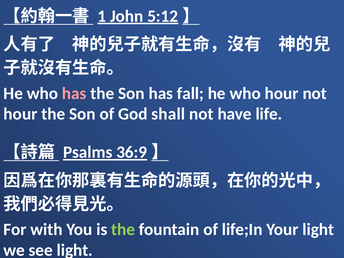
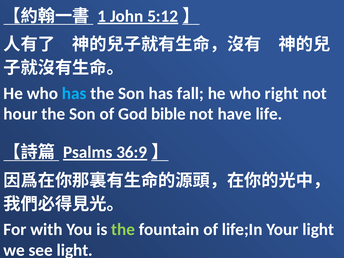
has at (74, 93) colour: pink -> light blue
who hour: hour -> right
shall: shall -> bible
